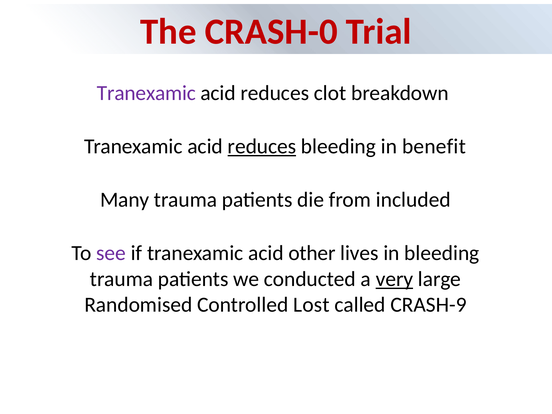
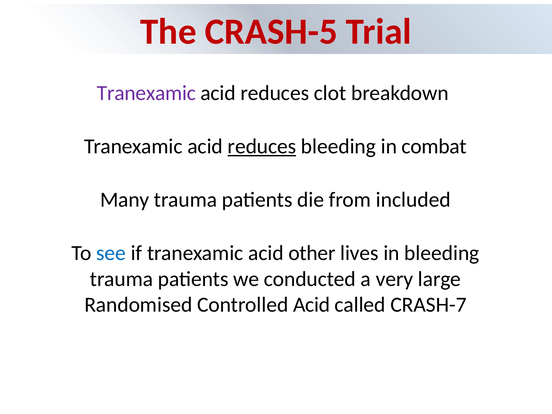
CRASH-0: CRASH-0 -> CRASH-5
benefit: benefit -> combat
see colour: purple -> blue
very underline: present -> none
Controlled Lost: Lost -> Acid
CRASH-9: CRASH-9 -> CRASH-7
